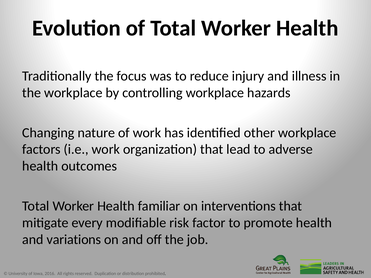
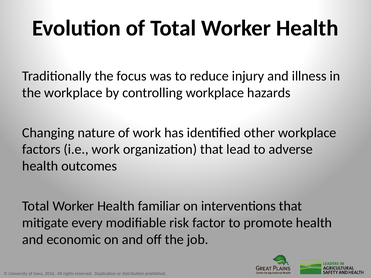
variations: variations -> economic
